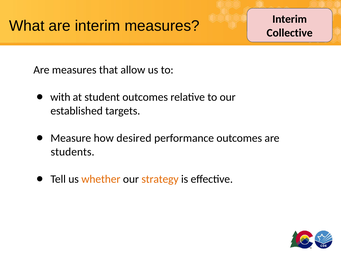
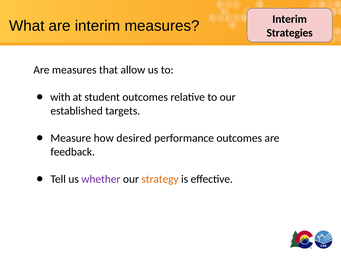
Collective: Collective -> Strategies
students: students -> feedback
whether colour: orange -> purple
